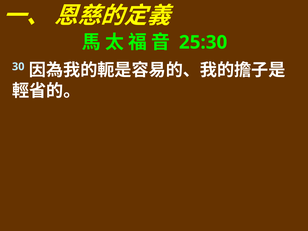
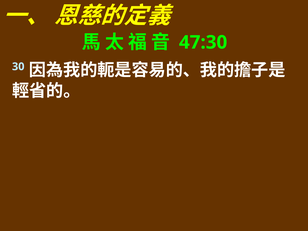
25:30: 25:30 -> 47:30
